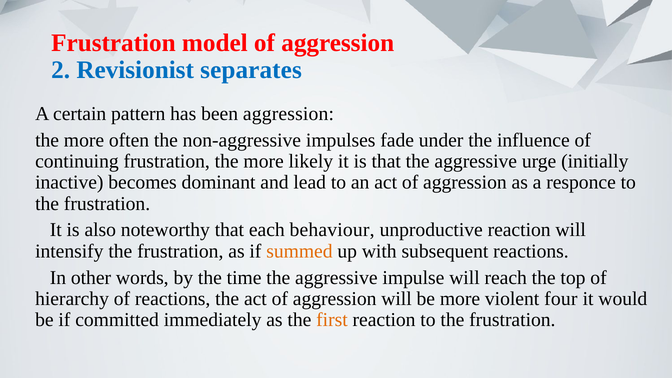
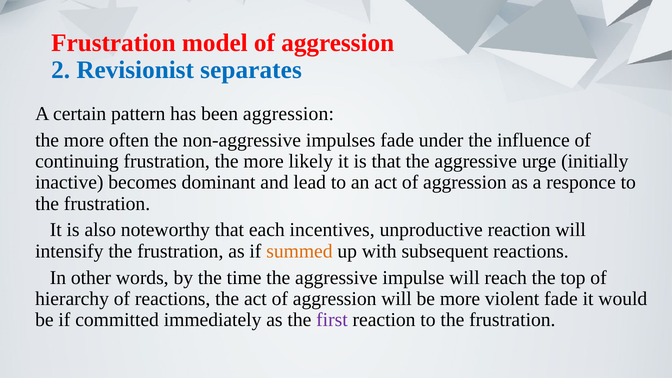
behaviour: behaviour -> incentives
violent four: four -> fade
first colour: orange -> purple
